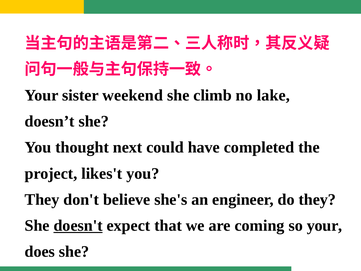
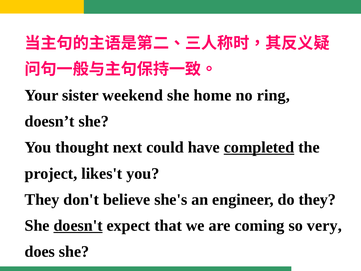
climb: climb -> home
lake: lake -> ring
completed underline: none -> present
so your: your -> very
